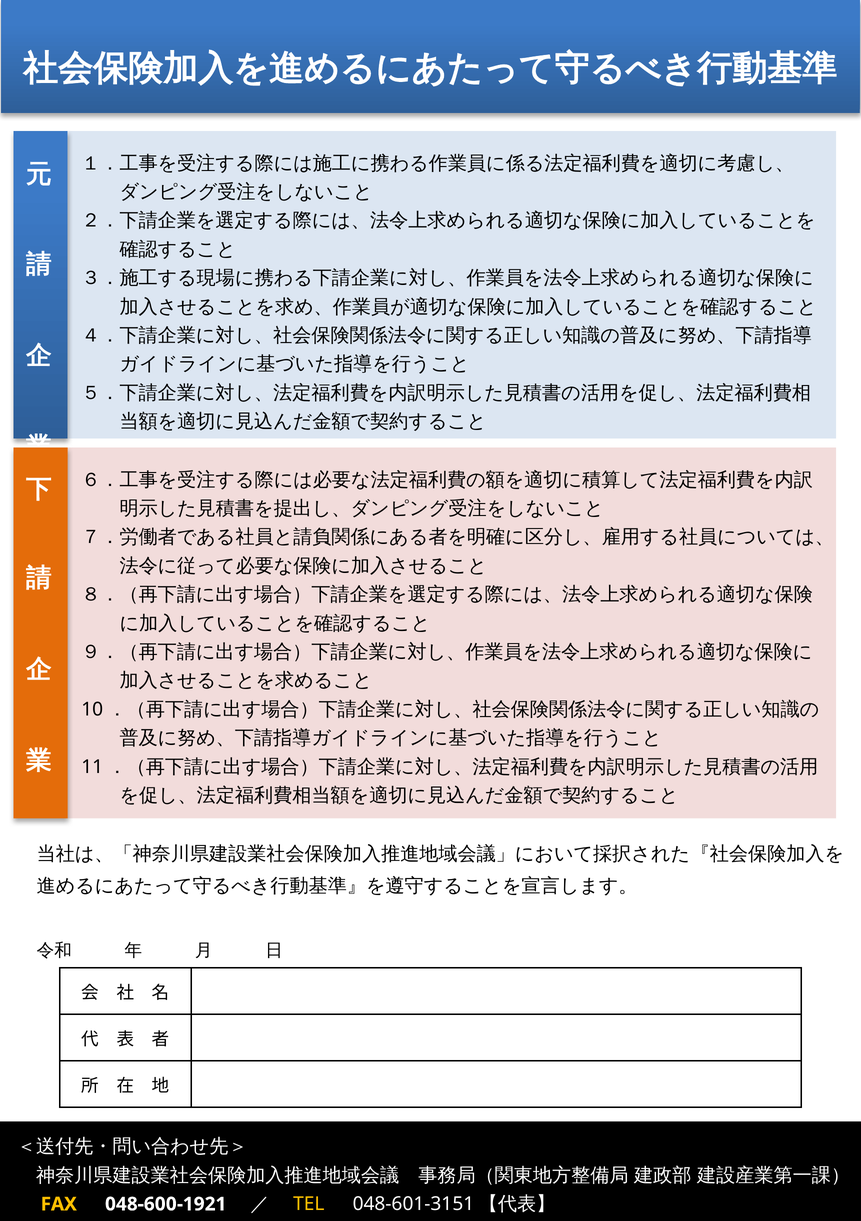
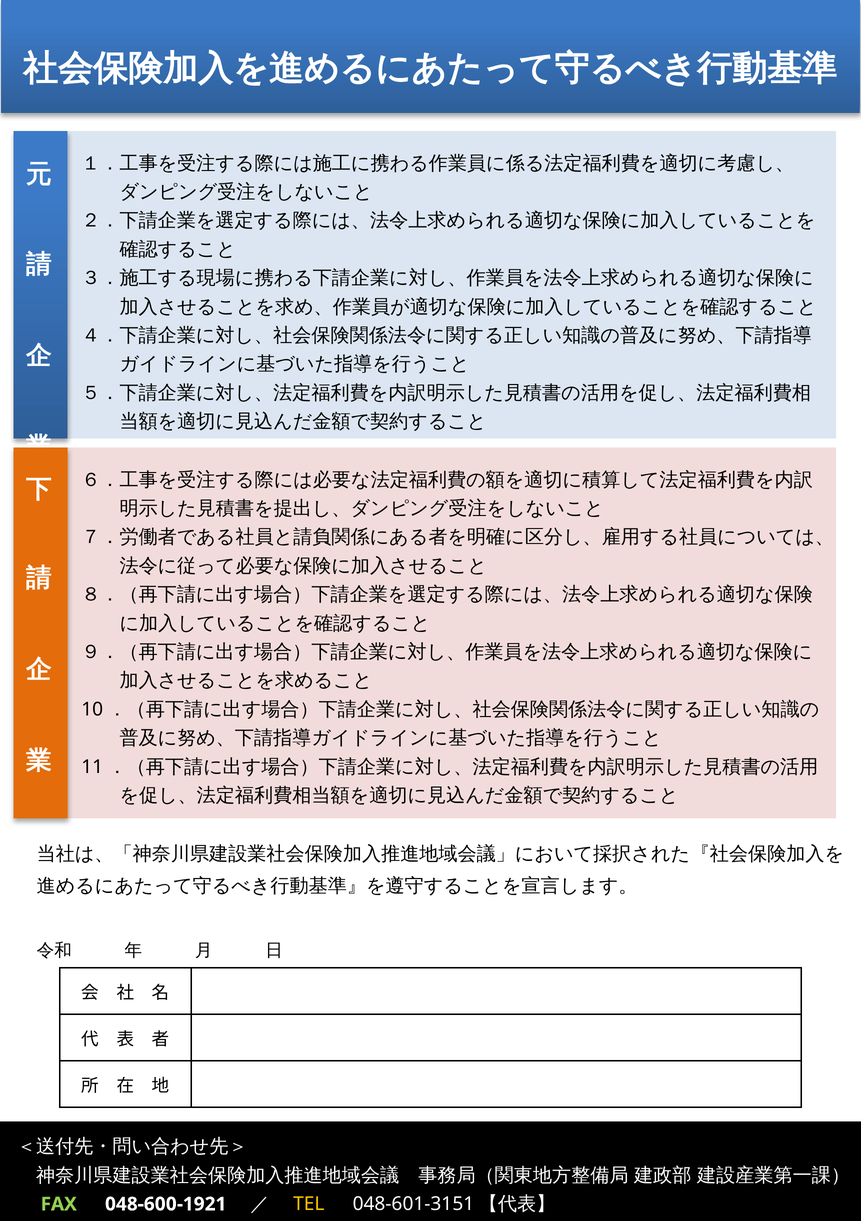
FAX colour: yellow -> light green
